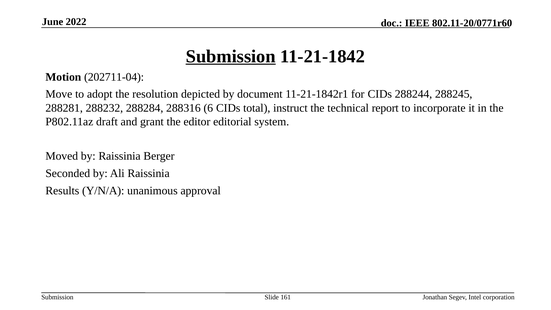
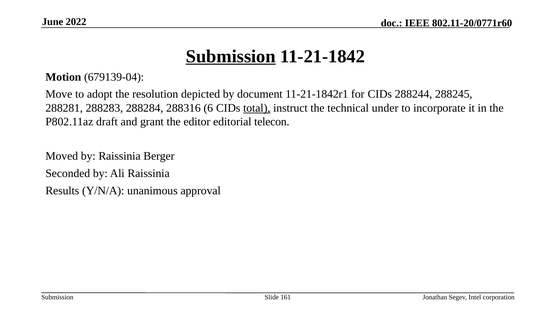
202711-04: 202711-04 -> 679139-04
288232: 288232 -> 288283
total underline: none -> present
report: report -> under
system: system -> telecon
